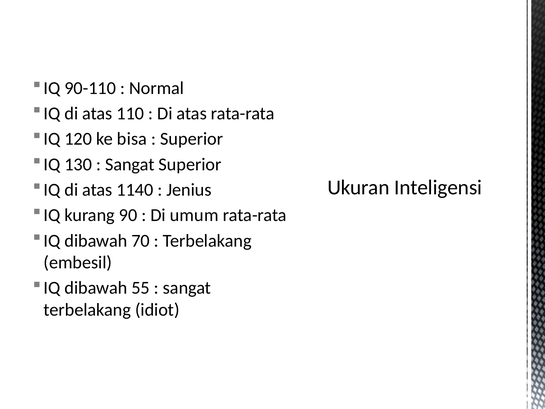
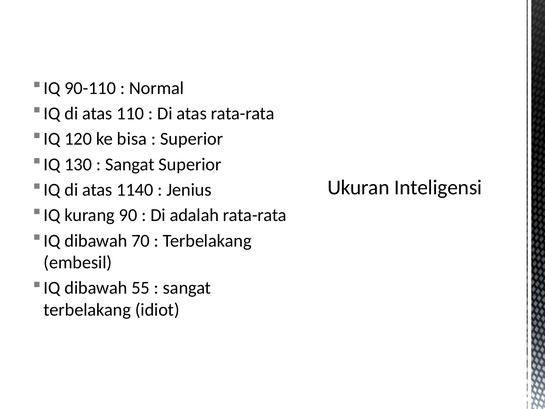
umum: umum -> adalah
